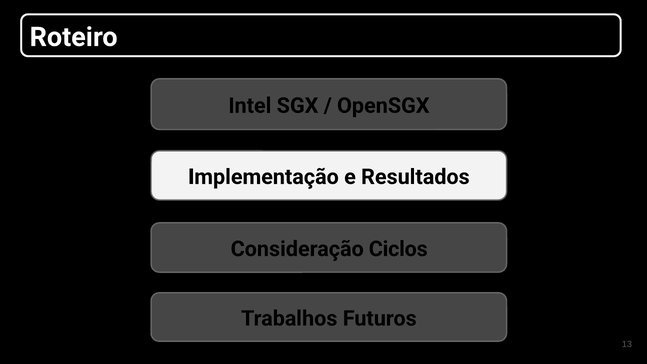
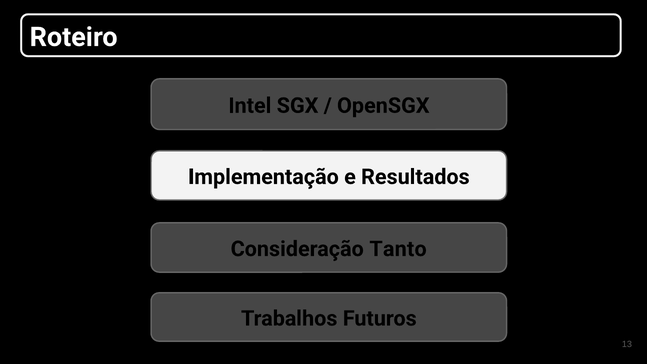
Ciclos: Ciclos -> Tanto
